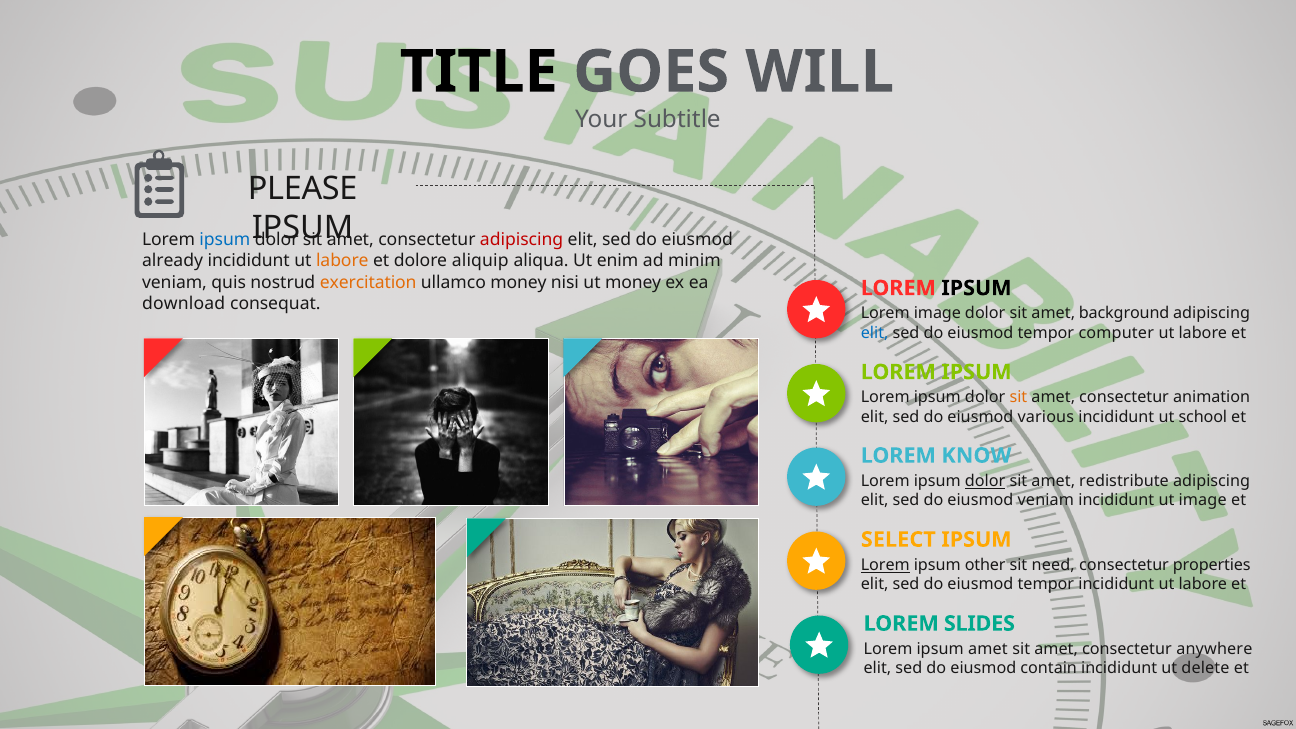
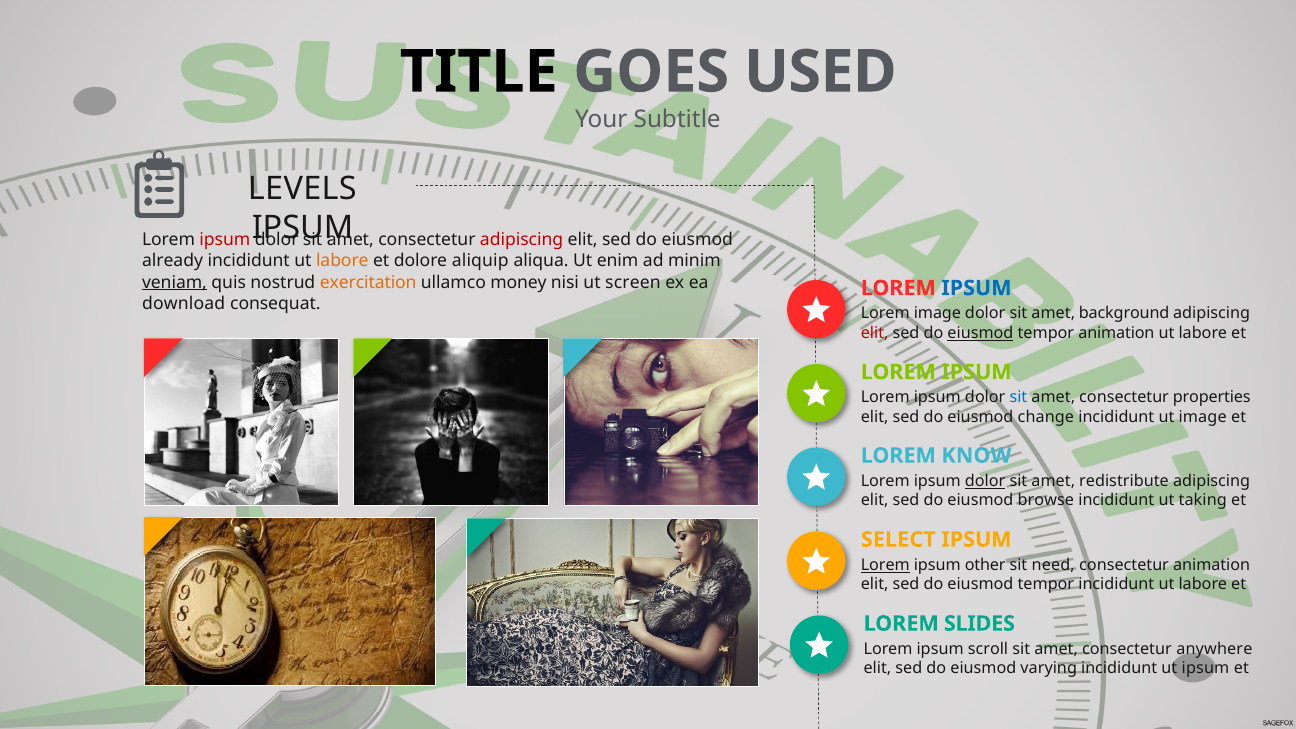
WILL: WILL -> USED
PLEASE: PLEASE -> LEVELS
ipsum at (225, 240) colour: blue -> red
veniam at (174, 282) underline: none -> present
ut money: money -> screen
IPSUM at (976, 288) colour: black -> blue
elit at (875, 333) colour: blue -> red
eiusmod at (980, 333) underline: none -> present
tempor computer: computer -> animation
sit at (1018, 398) colour: orange -> blue
animation: animation -> properties
various: various -> change
ut school: school -> image
eiusmod veniam: veniam -> browse
ut image: image -> taking
consectetur properties: properties -> animation
ipsum amet: amet -> scroll
contain: contain -> varying
ut delete: delete -> ipsum
